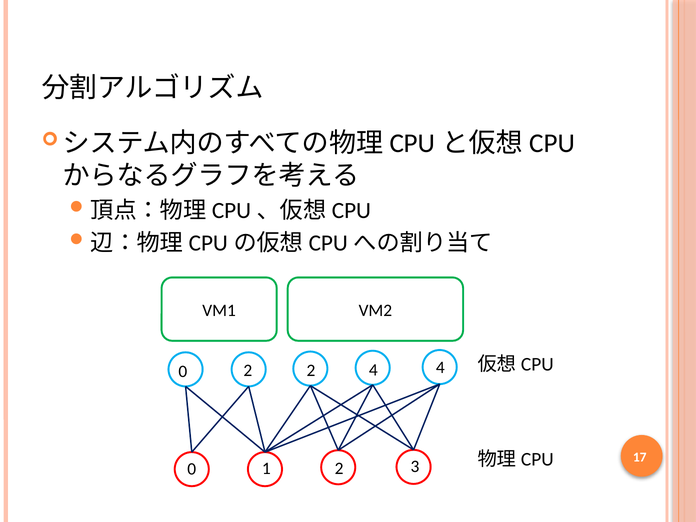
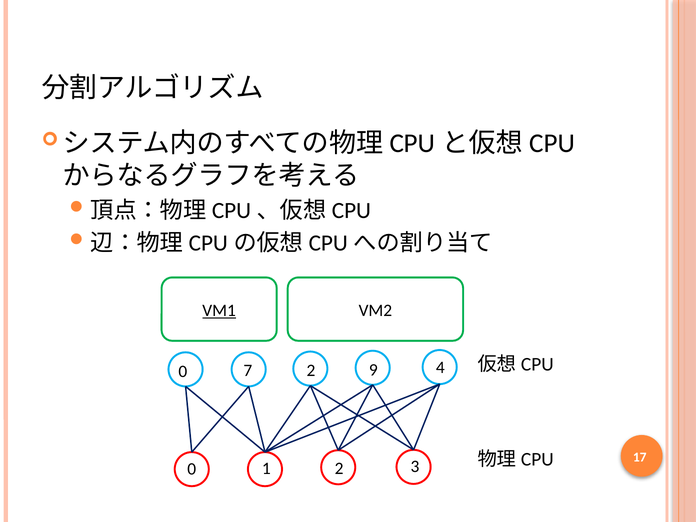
VM1 underline: none -> present
0 2: 2 -> 7
2 4: 4 -> 9
